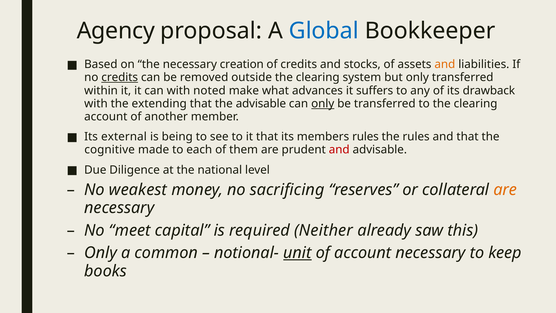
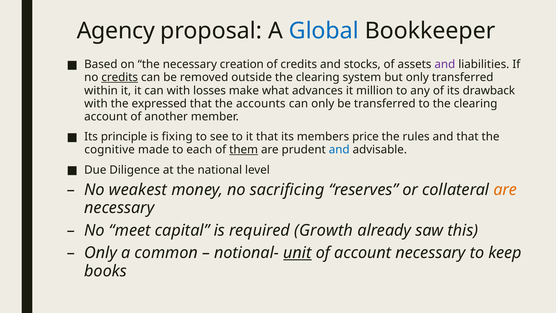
and at (445, 64) colour: orange -> purple
noted: noted -> losses
suffers: suffers -> million
extending: extending -> expressed
the advisable: advisable -> accounts
only at (323, 104) underline: present -> none
external: external -> principle
being: being -> fixing
members rules: rules -> price
them underline: none -> present
and at (339, 150) colour: red -> blue
Neither: Neither -> Growth
